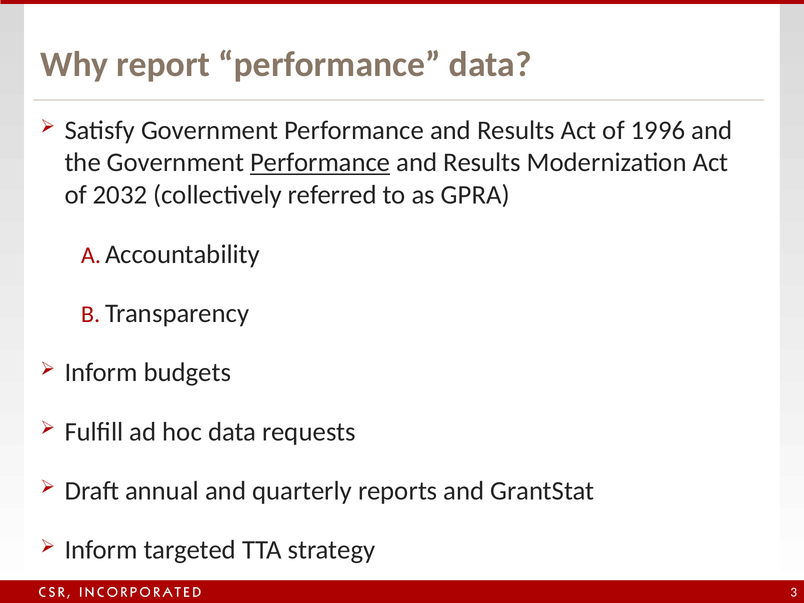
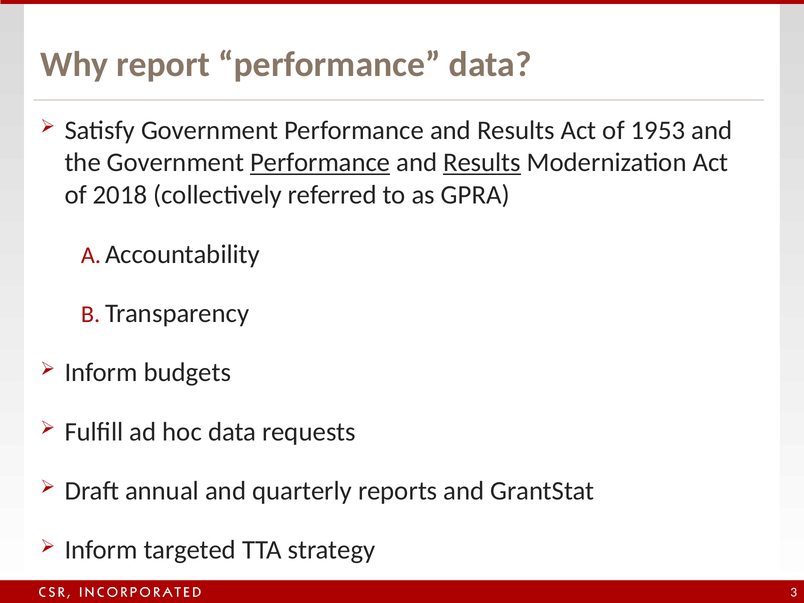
1996: 1996 -> 1953
Results at (482, 163) underline: none -> present
2032: 2032 -> 2018
